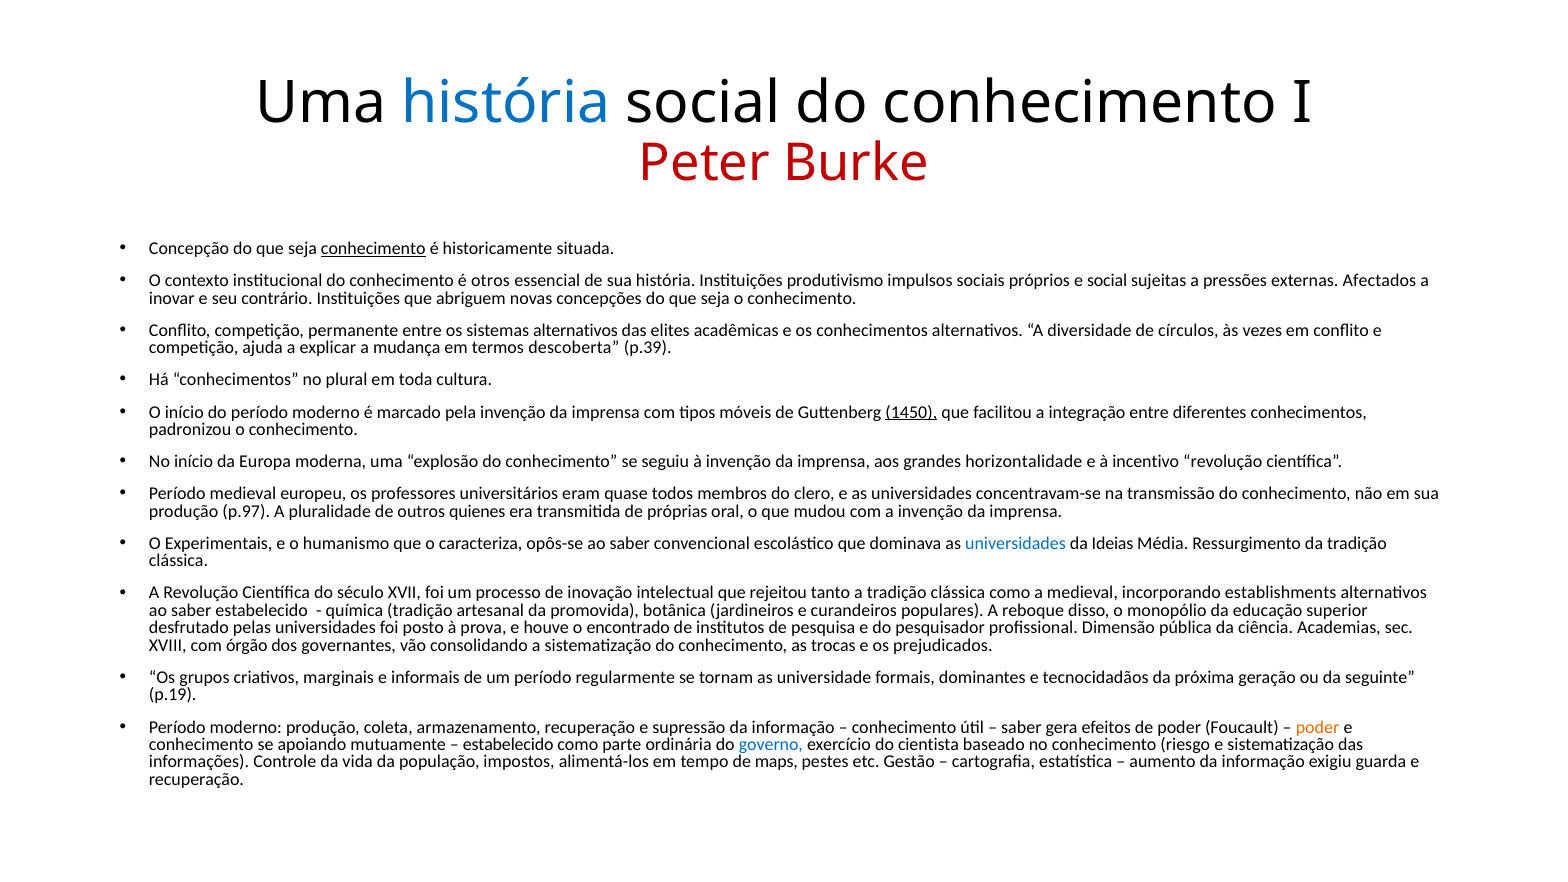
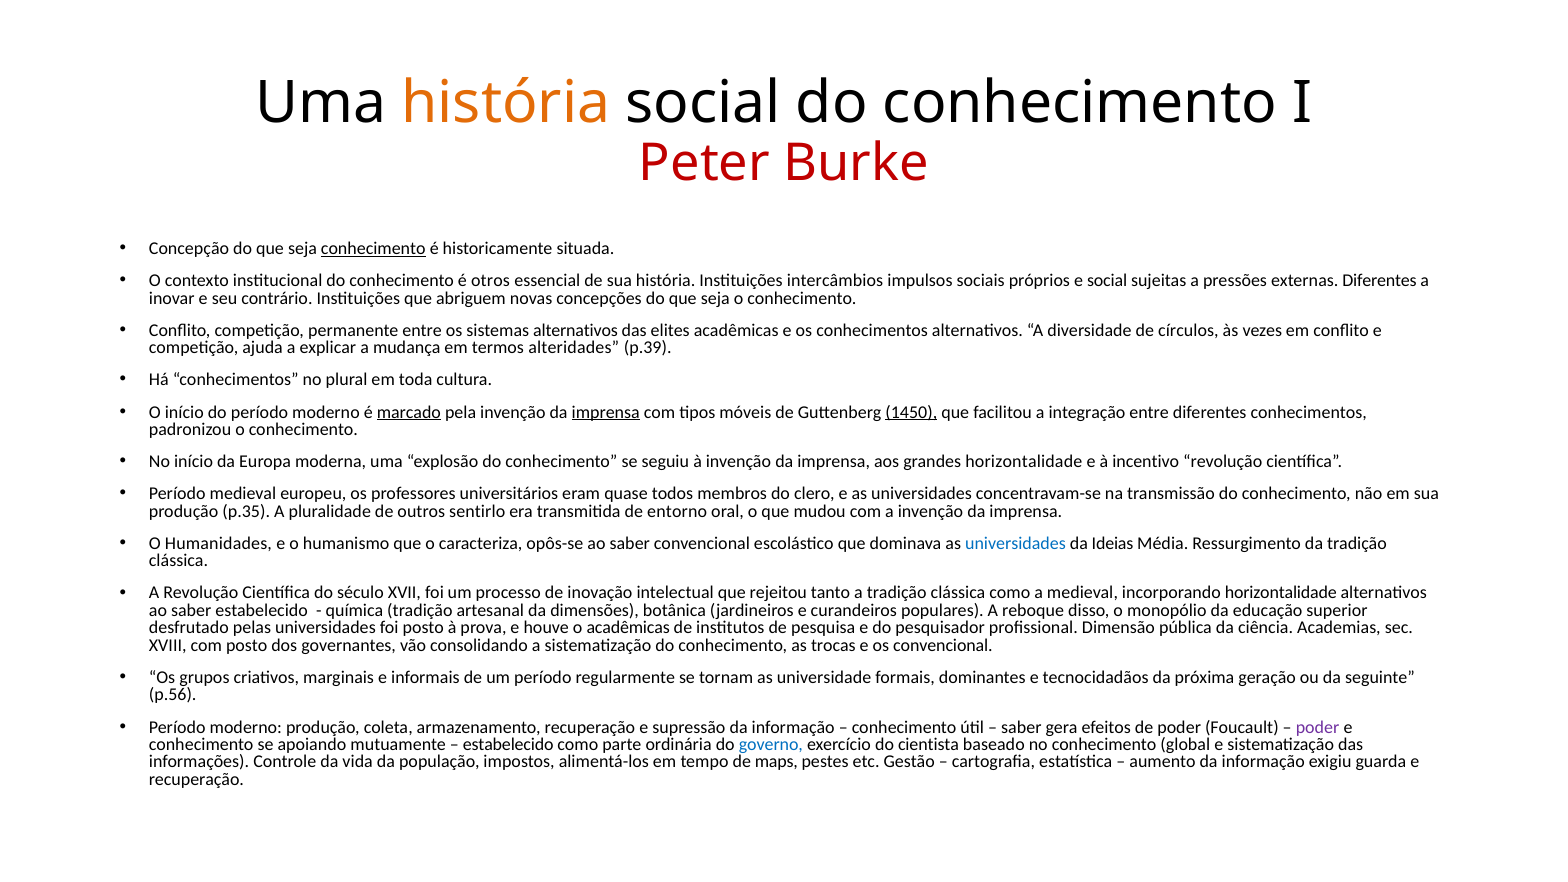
história at (506, 104) colour: blue -> orange
produtivismo: produtivismo -> intercâmbios
externas Afectados: Afectados -> Diferentes
descoberta: descoberta -> alteridades
marcado underline: none -> present
imprensa at (606, 412) underline: none -> present
p.97: p.97 -> p.35
quienes: quienes -> sentirlo
próprias: próprias -> entorno
Experimentais: Experimentais -> Humanidades
incorporando establishments: establishments -> horizontalidade
promovida: promovida -> dimensões
o encontrado: encontrado -> acadêmicas
com órgão: órgão -> posto
os prejudicados: prejudicados -> convencional
p.19: p.19 -> p.56
poder at (1318, 727) colour: orange -> purple
riesgo: riesgo -> global
